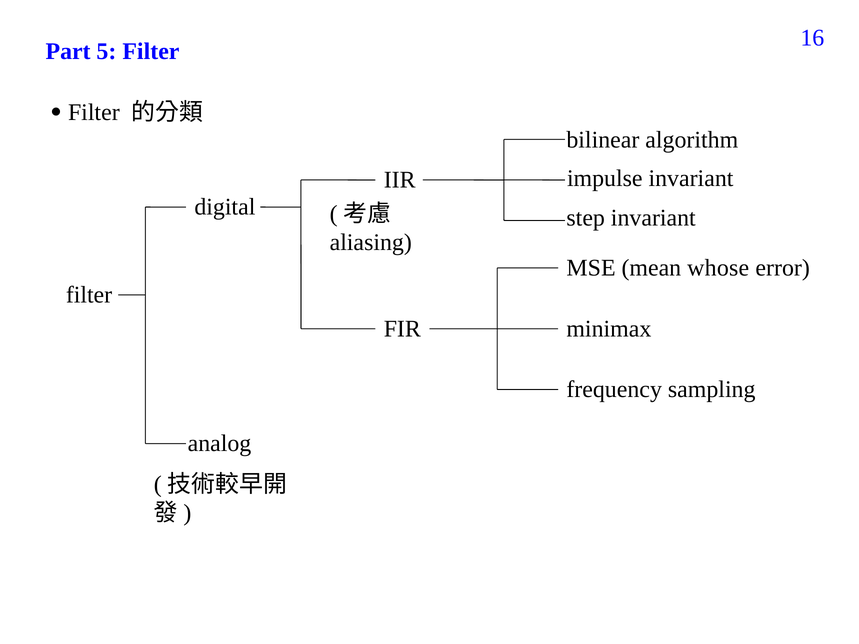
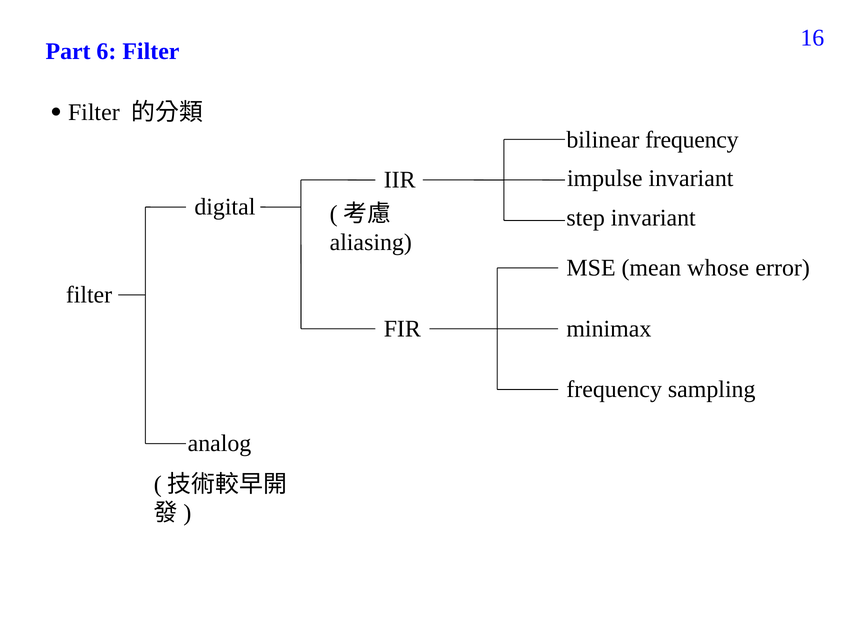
5: 5 -> 6
bilinear algorithm: algorithm -> frequency
